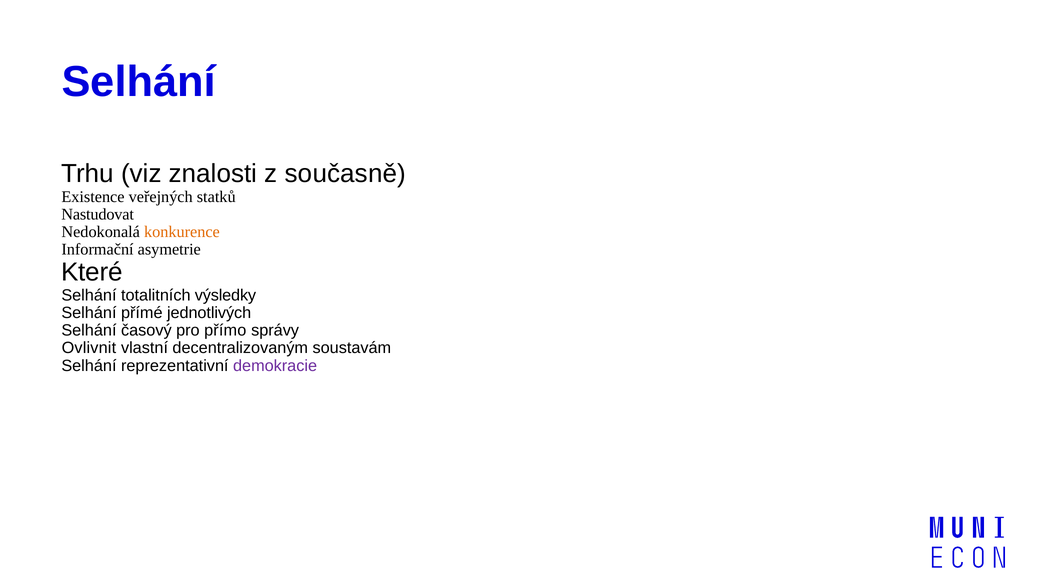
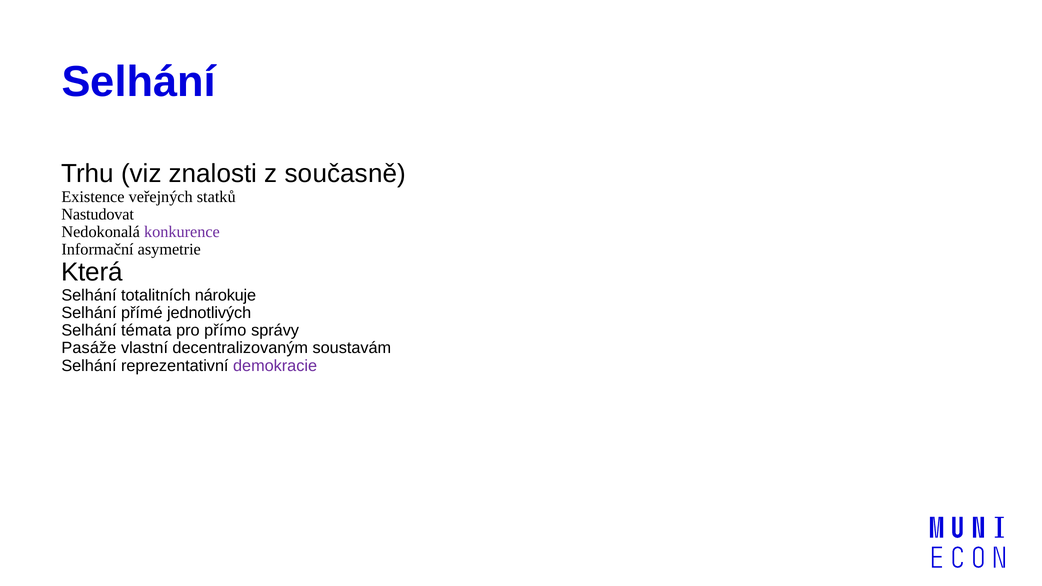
konkurence colour: orange -> purple
Které: Které -> Která
výsledky: výsledky -> nárokuje
časový: časový -> témata
Ovlivnit: Ovlivnit -> Pasáže
